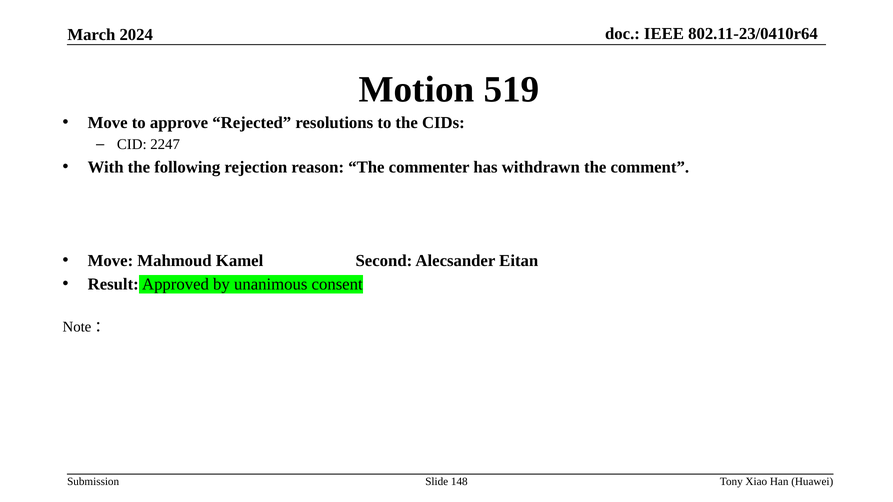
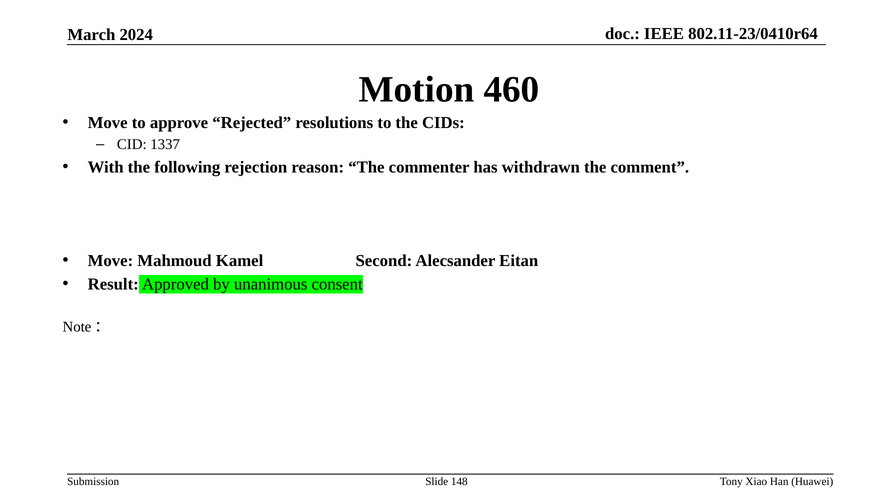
519: 519 -> 460
2247: 2247 -> 1337
